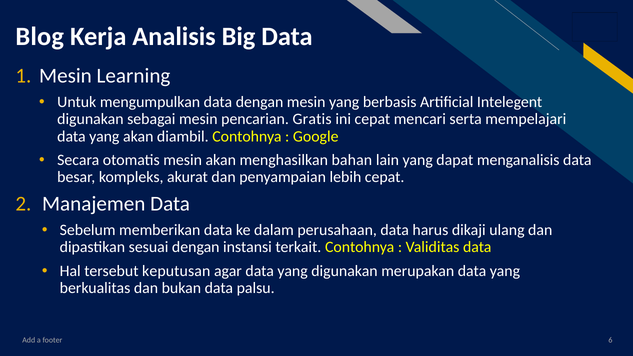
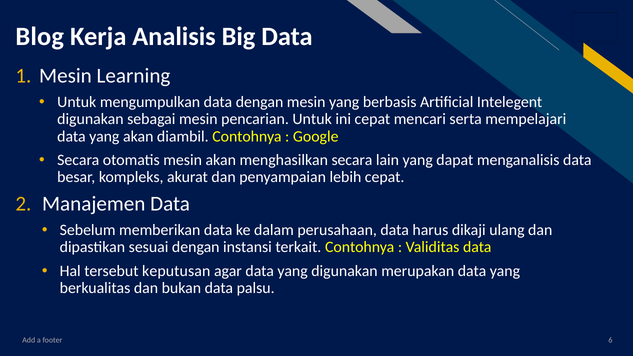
pencarian Gratis: Gratis -> Untuk
menghasilkan bahan: bahan -> secara
